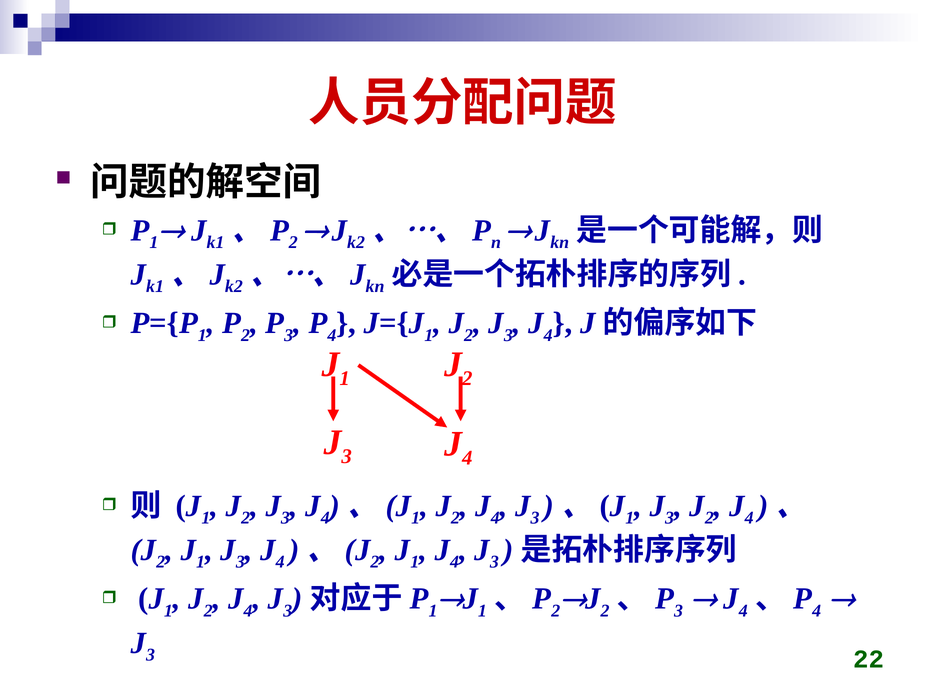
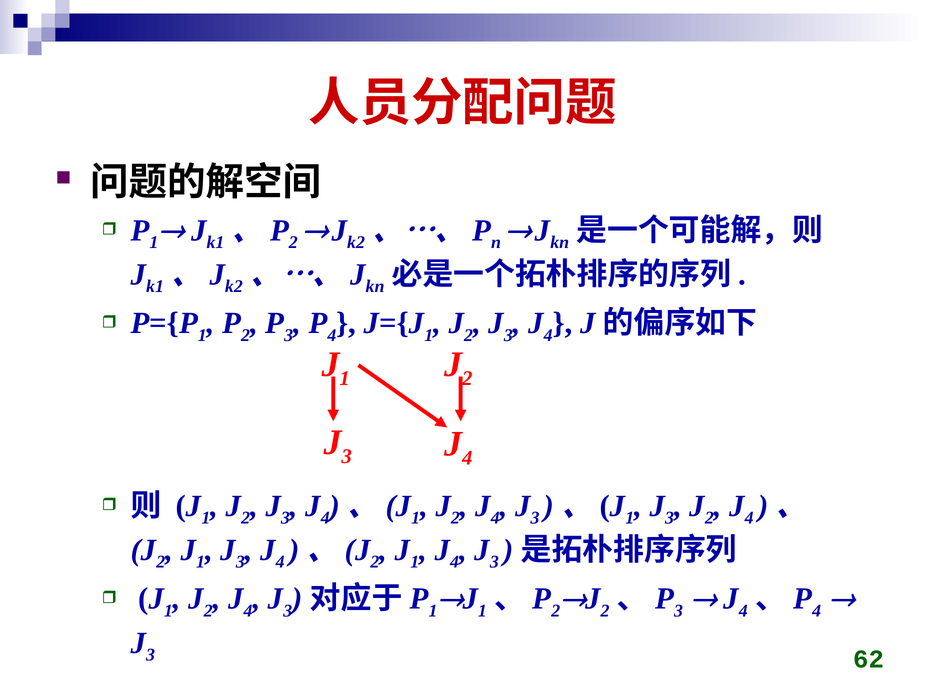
22: 22 -> 62
